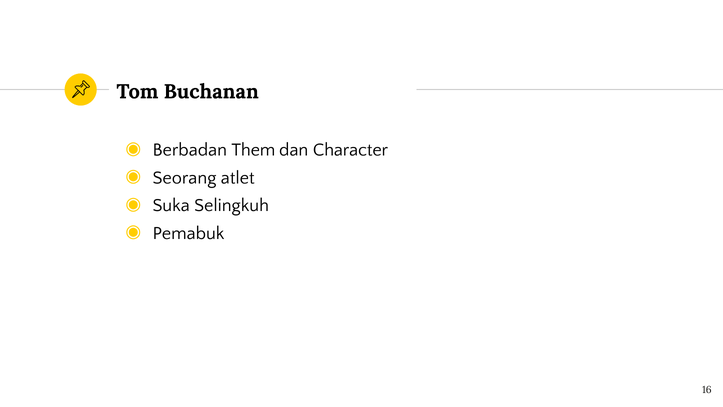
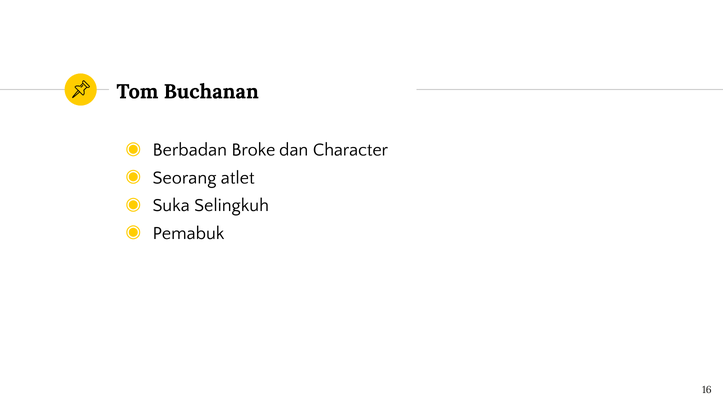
Them: Them -> Broke
